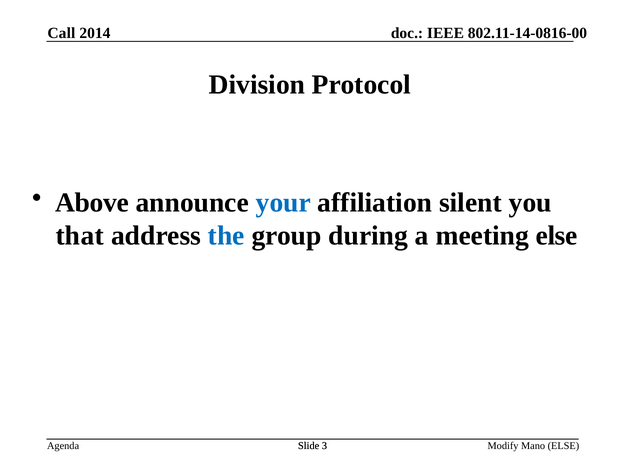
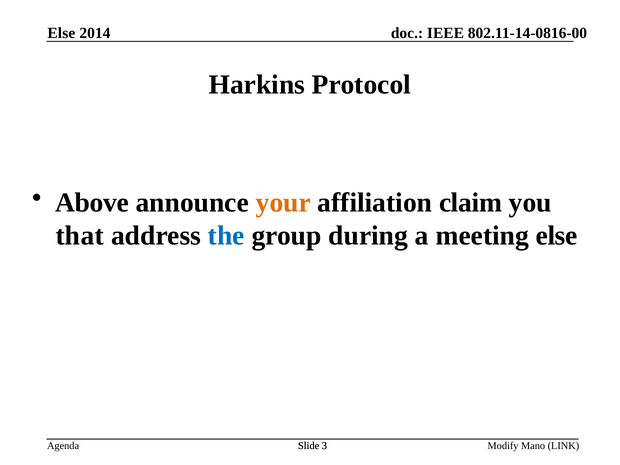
Call at (61, 33): Call -> Else
Division: Division -> Harkins
your colour: blue -> orange
silent: silent -> claim
Mano ELSE: ELSE -> LINK
